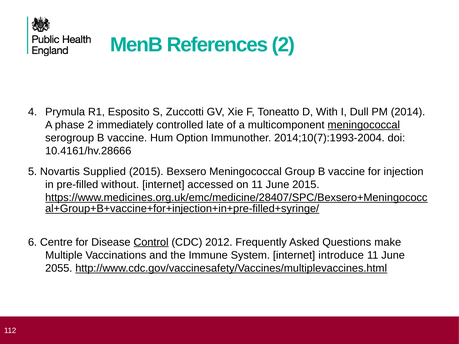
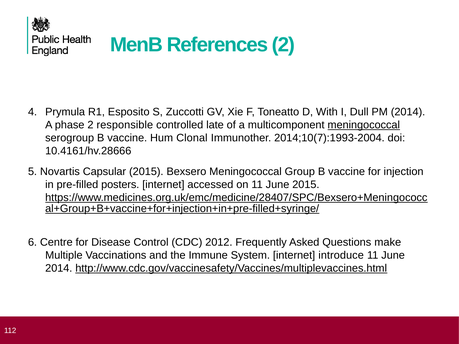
immediately: immediately -> responsible
Option: Option -> Clonal
Supplied: Supplied -> Capsular
without: without -> posters
Control underline: present -> none
2055 at (59, 268): 2055 -> 2014
